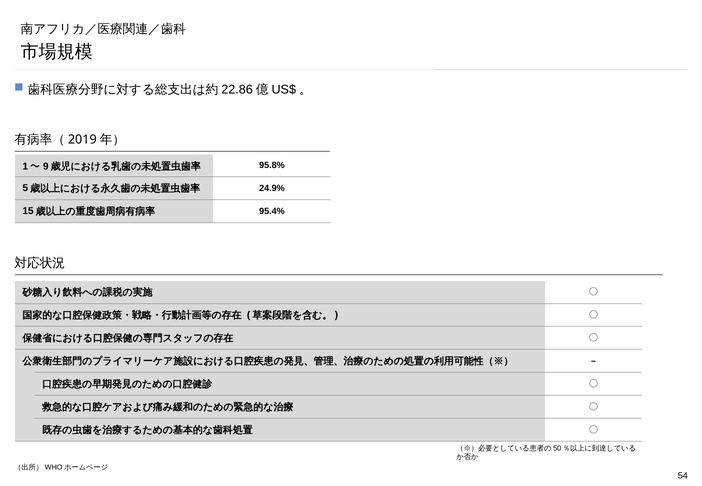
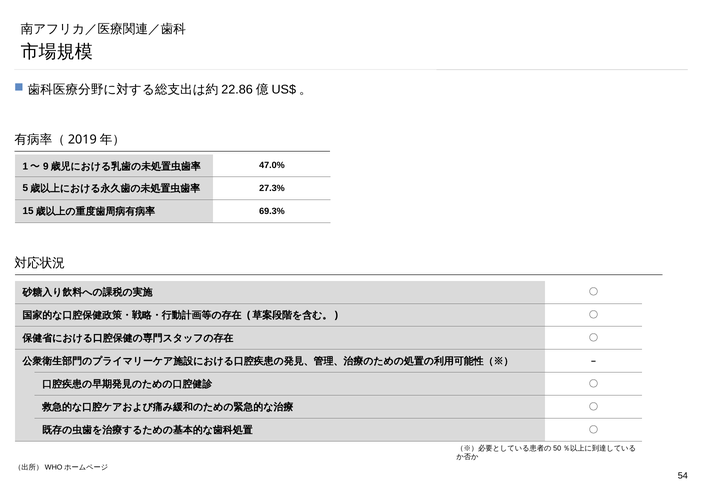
95.8%: 95.8% -> 47.0%
24.9%: 24.9% -> 27.3%
95.4%: 95.4% -> 69.3%
